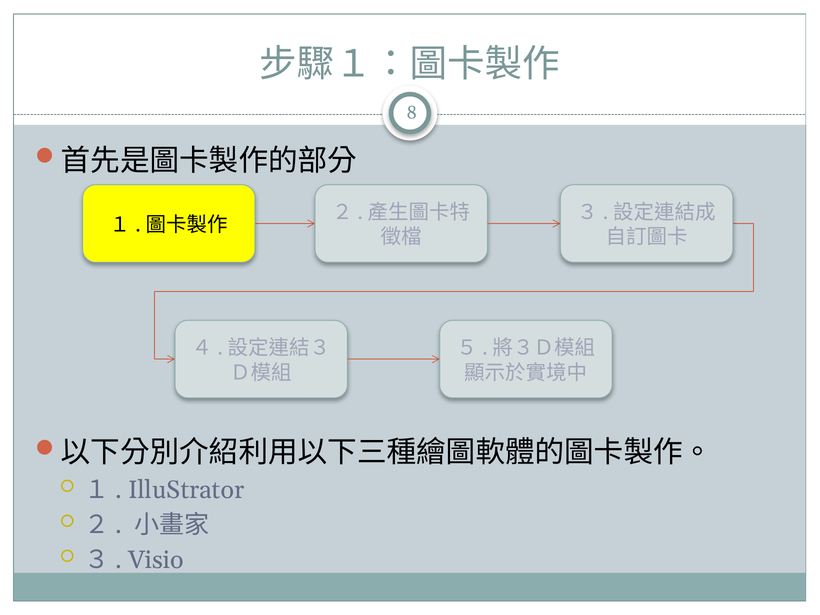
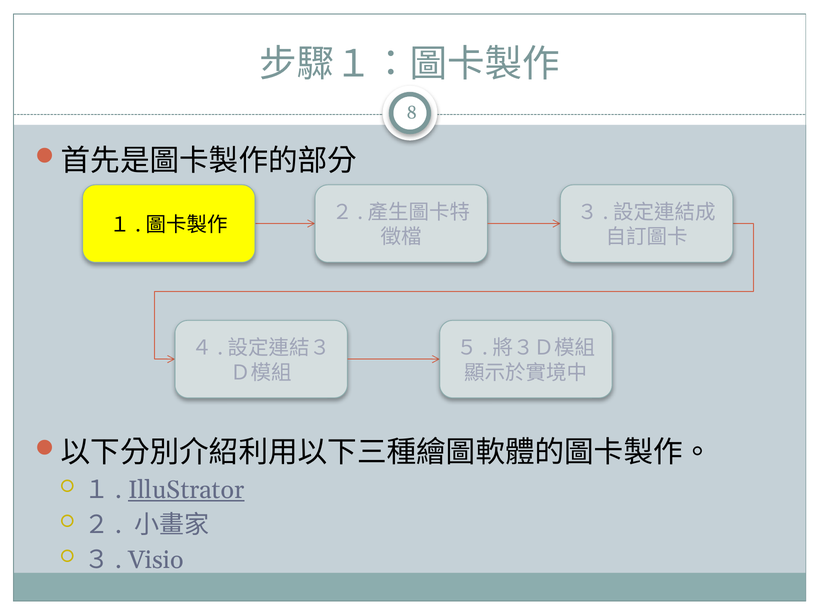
IlluStrator underline: none -> present
